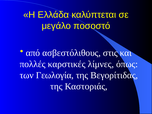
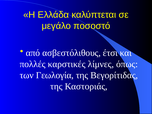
στις: στις -> έτσι
